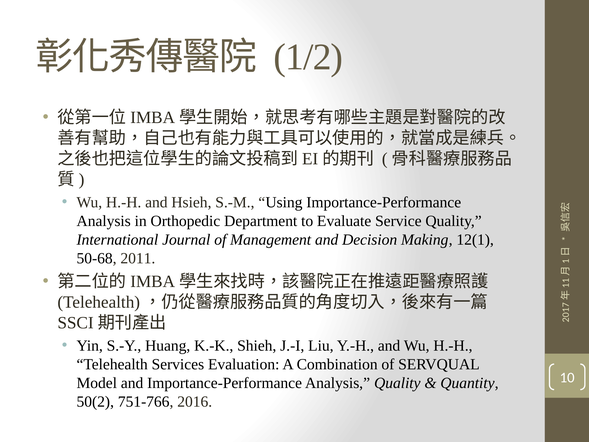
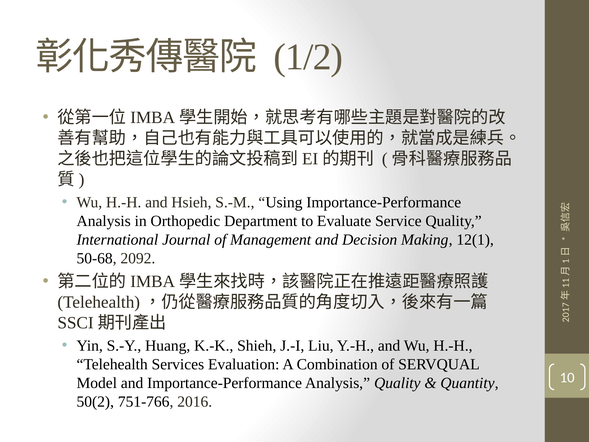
2011: 2011 -> 2092
